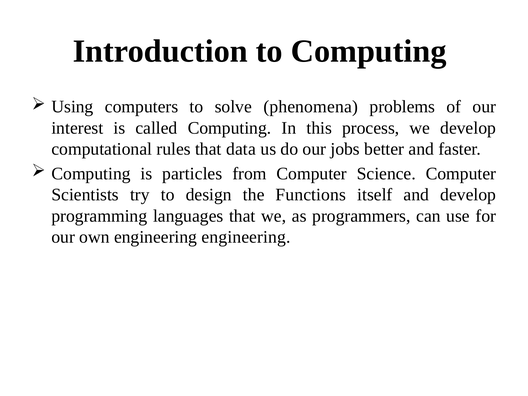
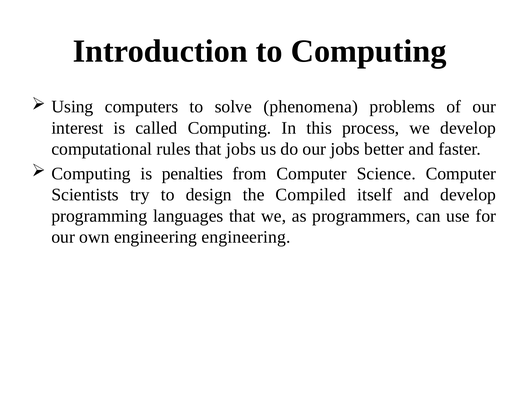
that data: data -> jobs
particles: particles -> penalties
Functions: Functions -> Compiled
